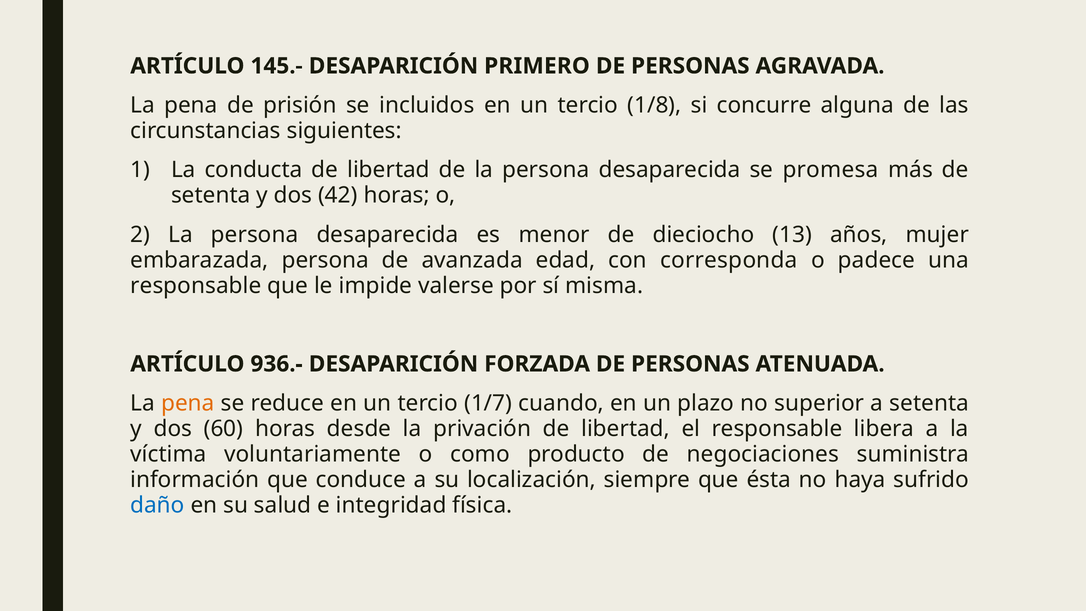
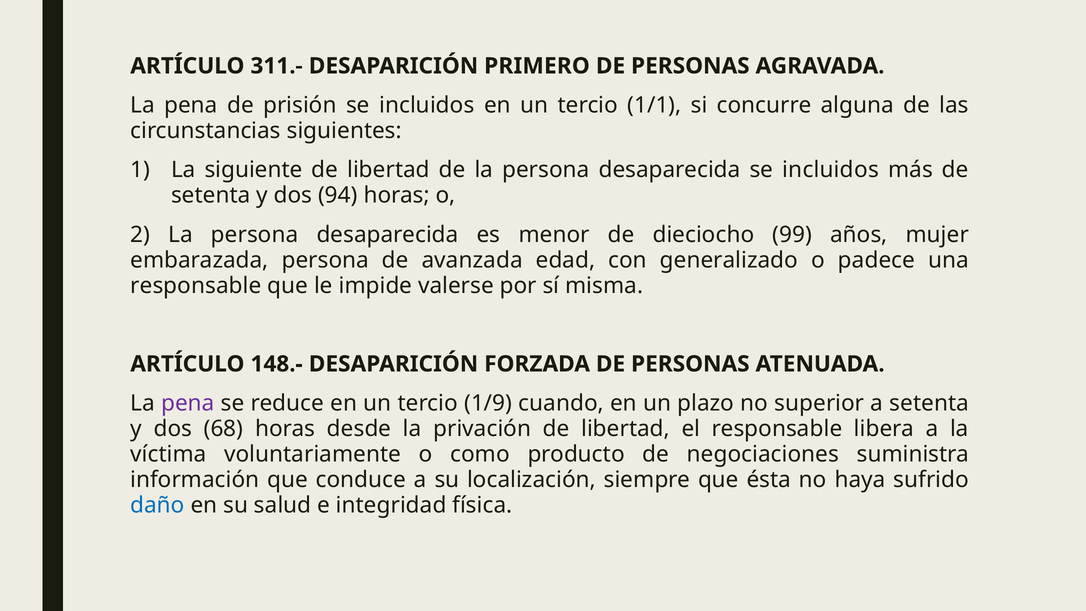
145.-: 145.- -> 311.-
1/8: 1/8 -> 1/1
conducta: conducta -> siguiente
desaparecida se promesa: promesa -> incluidos
42: 42 -> 94
13: 13 -> 99
corresponda: corresponda -> generalizado
936.-: 936.- -> 148.-
pena at (188, 403) colour: orange -> purple
1/7: 1/7 -> 1/9
60: 60 -> 68
